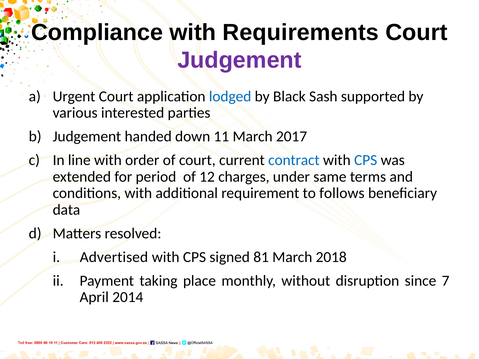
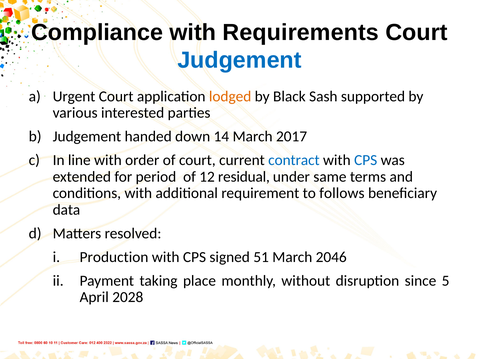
Judgement at (239, 60) colour: purple -> blue
lodged colour: blue -> orange
11: 11 -> 14
charges: charges -> residual
Advertised: Advertised -> Production
81: 81 -> 51
2018: 2018 -> 2046
7: 7 -> 5
2014: 2014 -> 2028
